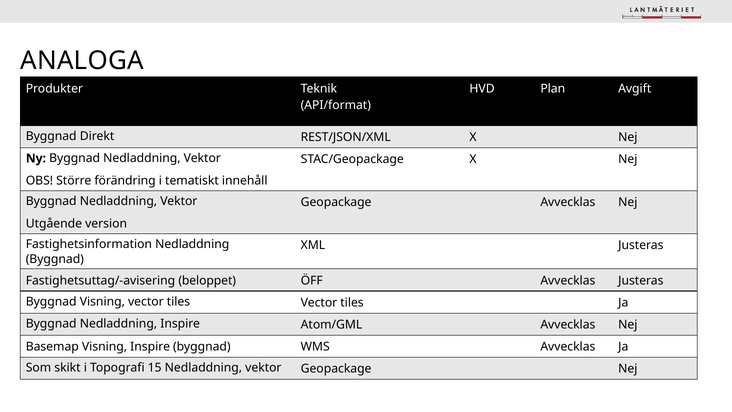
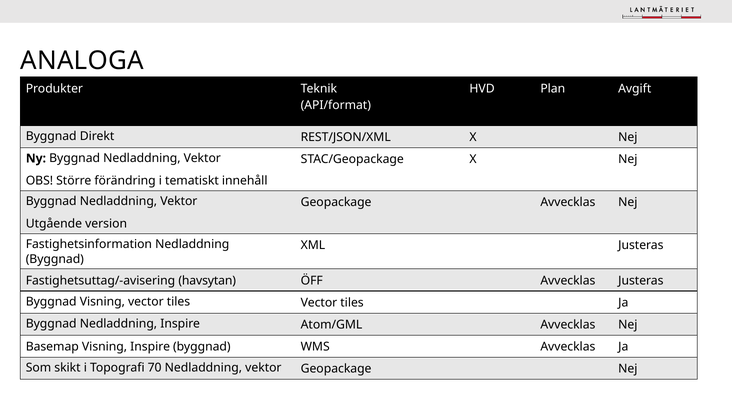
beloppet: beloppet -> havsytan
15: 15 -> 70
